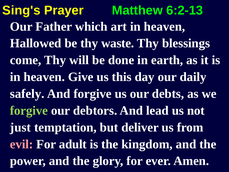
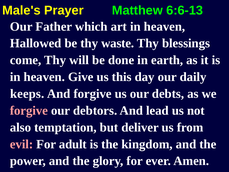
Sing's: Sing's -> Male's
6:2-13: 6:2-13 -> 6:6-13
safely: safely -> keeps
forgive at (29, 110) colour: light green -> pink
just: just -> also
